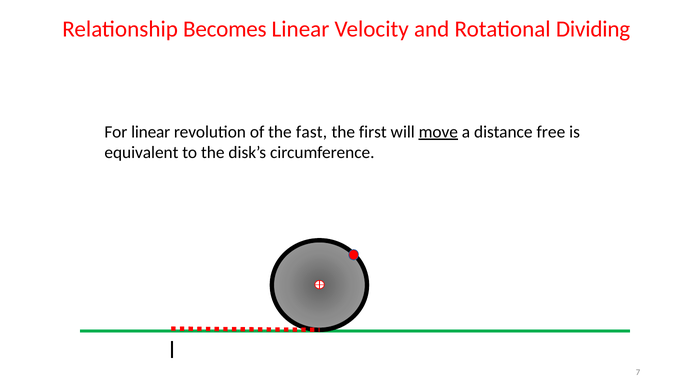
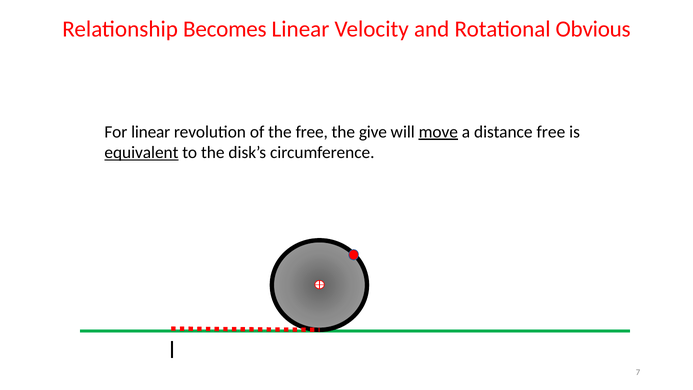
Dividing: Dividing -> Obvious
the fast: fast -> free
first: first -> give
equivalent underline: none -> present
